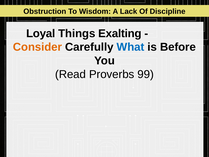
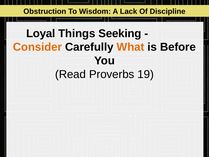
Exalting: Exalting -> Seeking
What colour: blue -> orange
99: 99 -> 19
